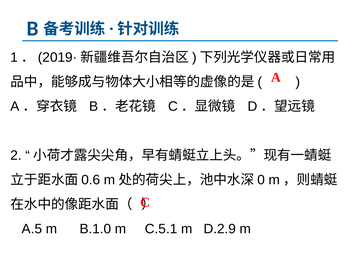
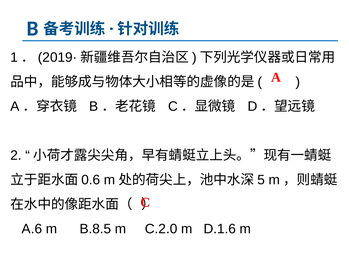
0: 0 -> 5
A.5: A.5 -> A.6
B.1.0: B.1.0 -> B.8.5
C.5.1: C.5.1 -> C.2.0
D.2.9: D.2.9 -> D.1.6
